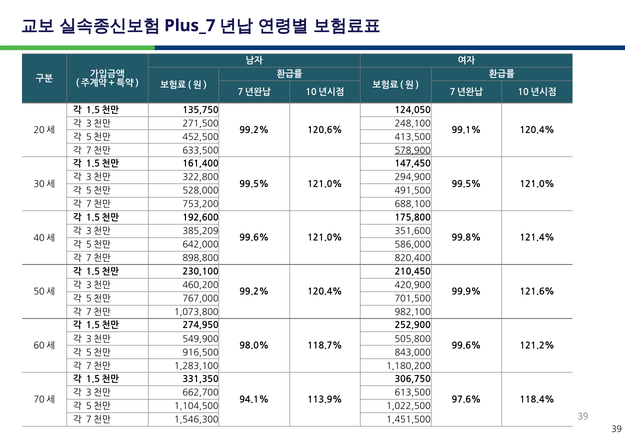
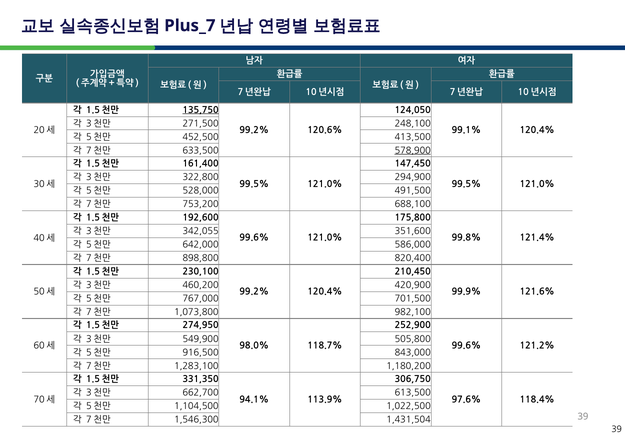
135,750 underline: none -> present
385,209: 385,209 -> 342,055
1,451,500: 1,451,500 -> 1,431,504
